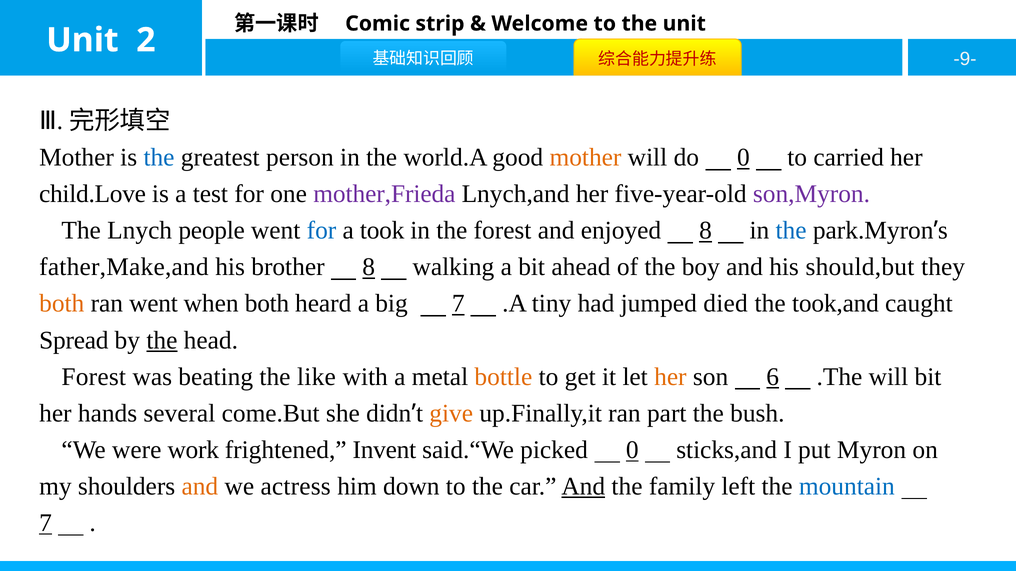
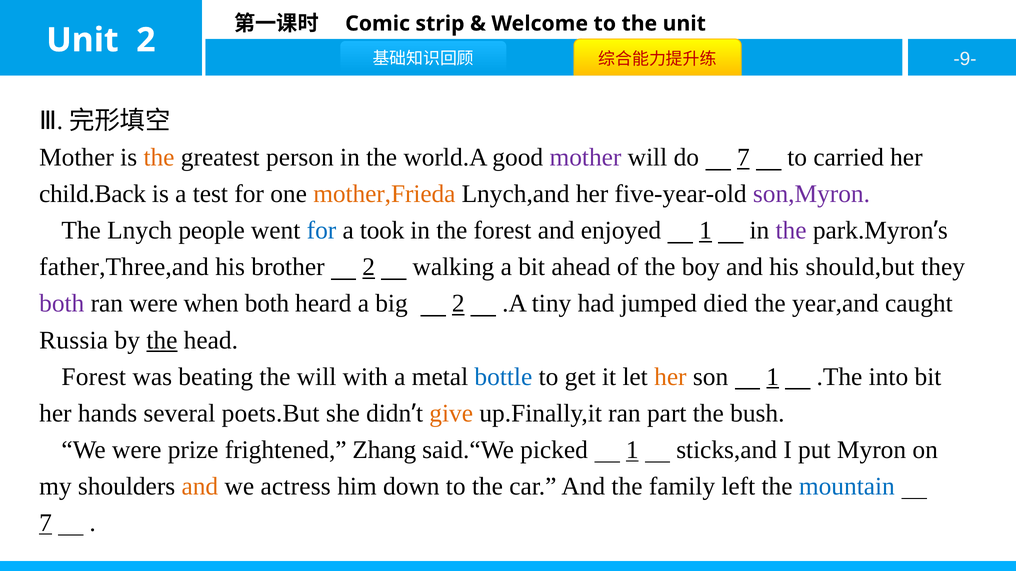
the at (159, 158) colour: blue -> orange
mother at (585, 158) colour: orange -> purple
do 0: 0 -> 7
child.Love: child.Love -> child.Back
mother,Frieda colour: purple -> orange
enjoyed 8: 8 -> 1
the at (791, 231) colour: blue -> purple
father,Make,and: father,Make,and -> father,Three,and
brother 8: 8 -> 2
both at (62, 304) colour: orange -> purple
ran went: went -> were
big 7: 7 -> 2
took,and: took,and -> year,and
Spread: Spread -> Russia
the like: like -> will
bottle colour: orange -> blue
son 6: 6 -> 1
.The will: will -> into
come.But: come.But -> poets.But
work: work -> prize
Invent: Invent -> Zhang
picked 0: 0 -> 1
And at (583, 487) underline: present -> none
